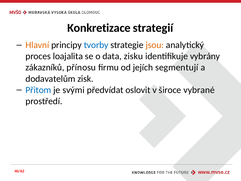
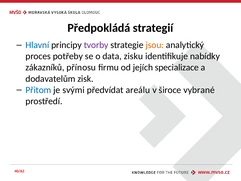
Konkretizace: Konkretizace -> Předpokládá
Hlavní colour: orange -> blue
tvorby colour: blue -> purple
loajalita: loajalita -> potřeby
vybrány: vybrány -> nabídky
segmentují: segmentují -> specializace
oslovit: oslovit -> areálu
